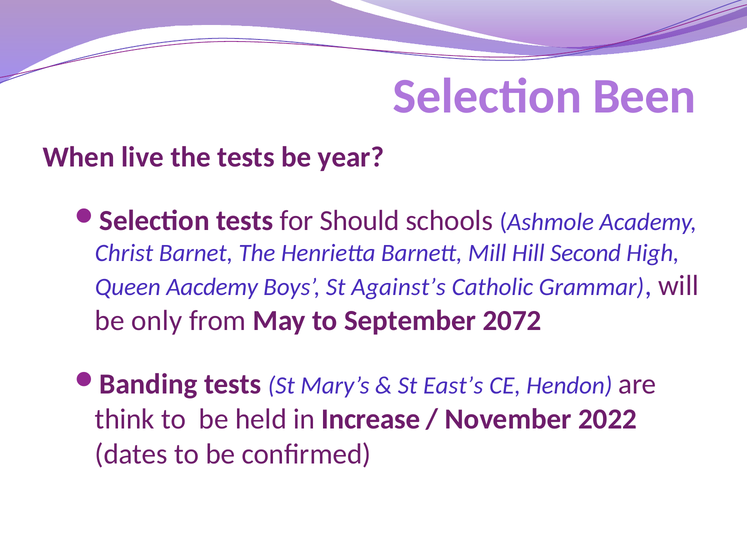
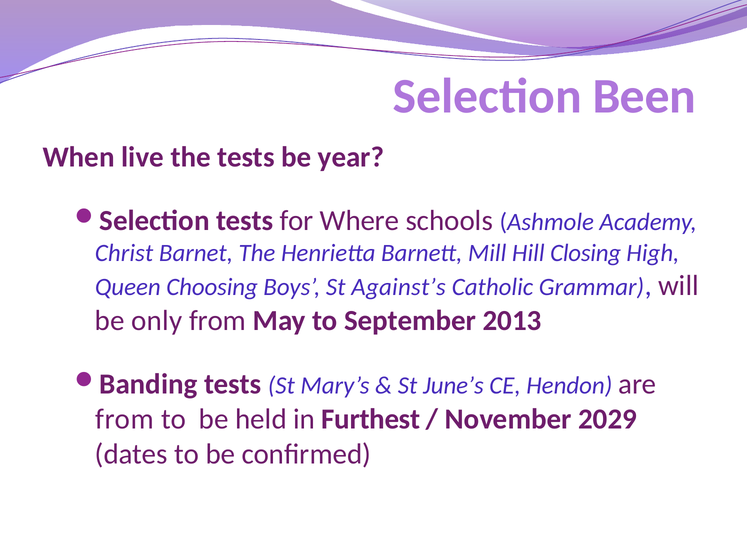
Should: Should -> Where
Second: Second -> Closing
Aacdemy: Aacdemy -> Choosing
2072: 2072 -> 2013
East’s: East’s -> June’s
think at (125, 419): think -> from
Increase: Increase -> Furthest
2022: 2022 -> 2029
